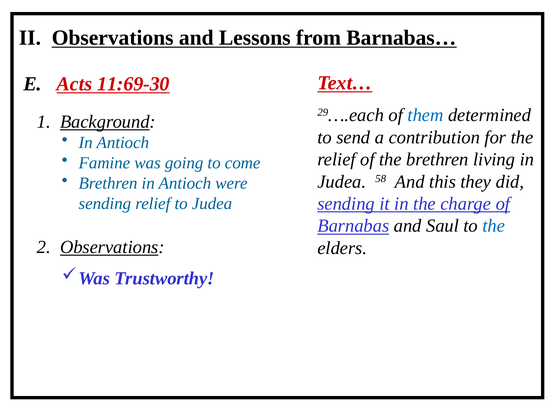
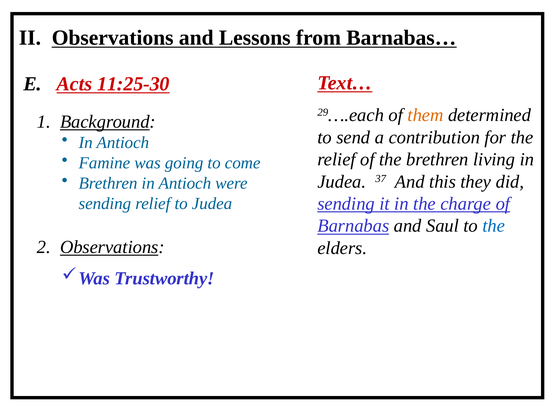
11:69-30: 11:69-30 -> 11:25-30
them colour: blue -> orange
58: 58 -> 37
